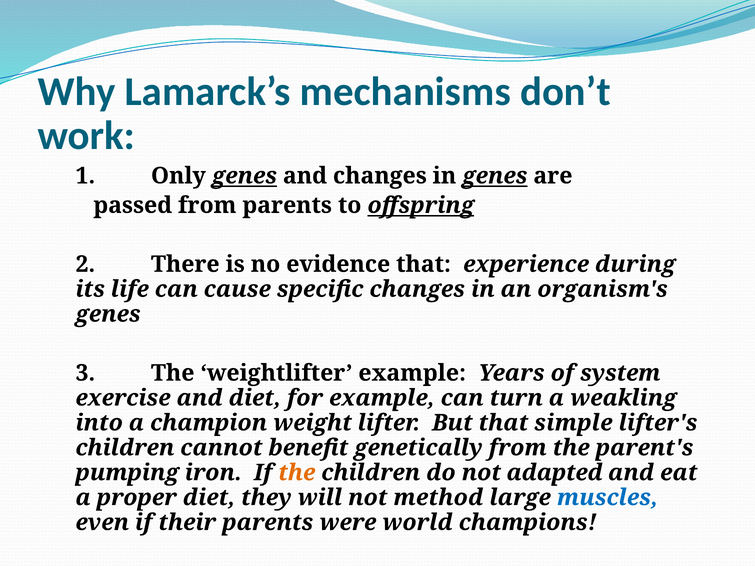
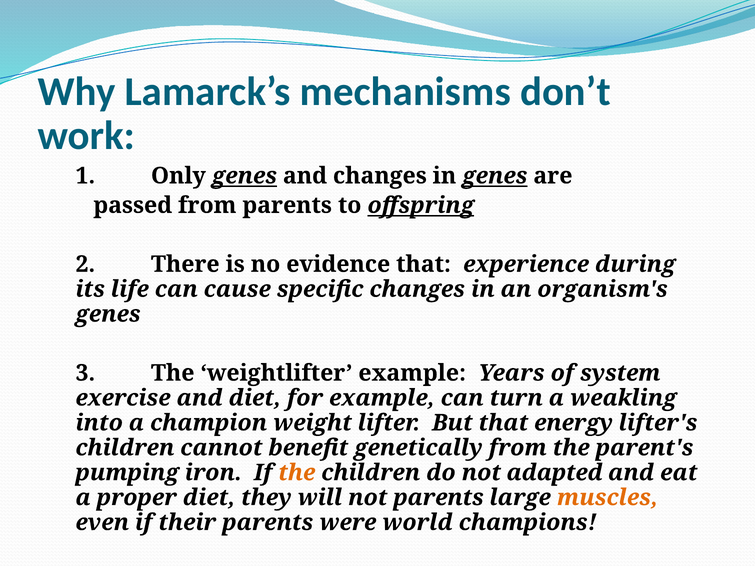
simple: simple -> energy
not method: method -> parents
muscles colour: blue -> orange
